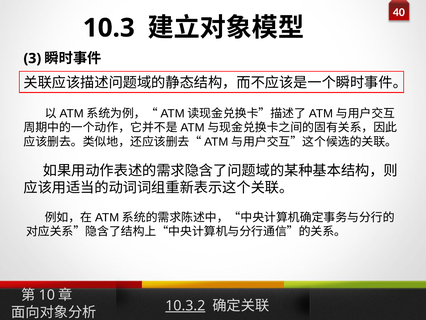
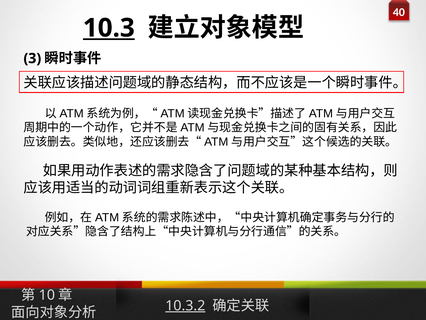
10.3 underline: none -> present
